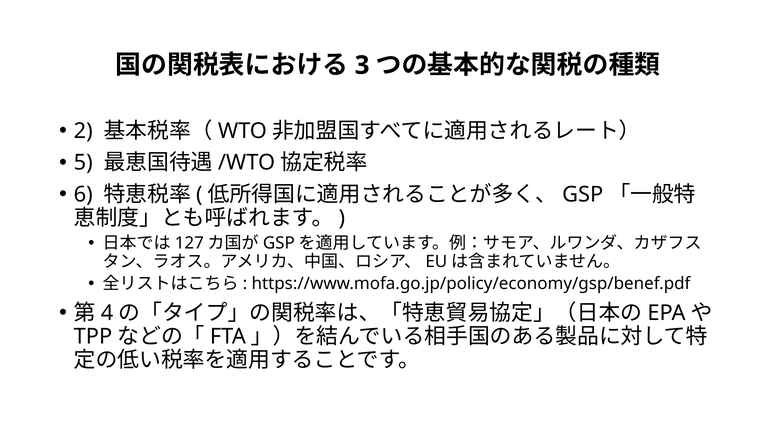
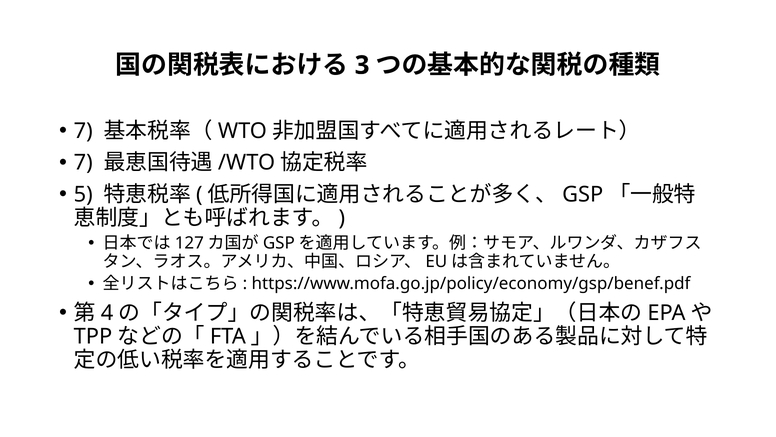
2 at (83, 131): 2 -> 7
5 at (83, 162): 5 -> 7
6: 6 -> 5
